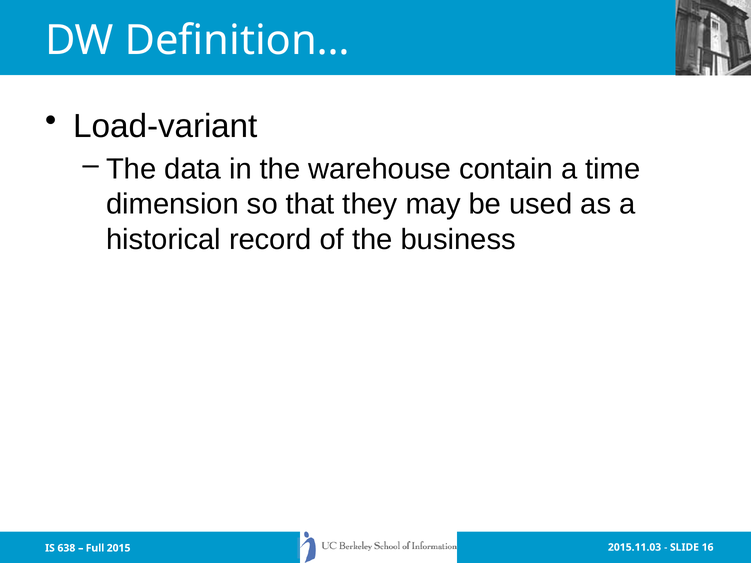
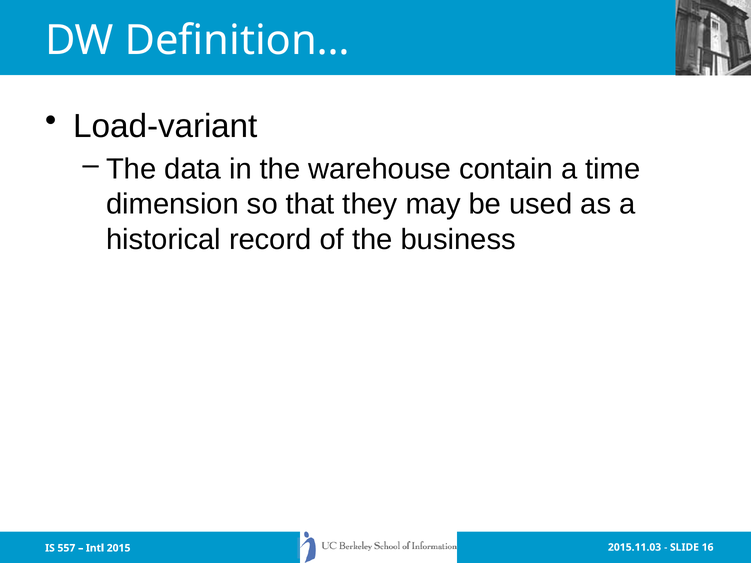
638: 638 -> 557
Full: Full -> Intl
